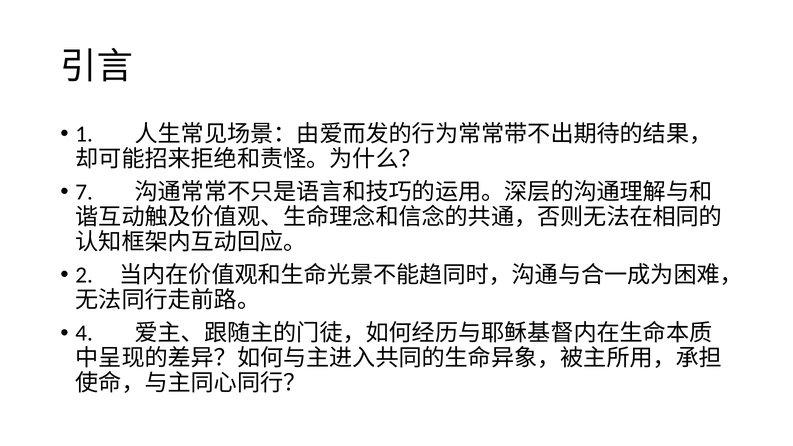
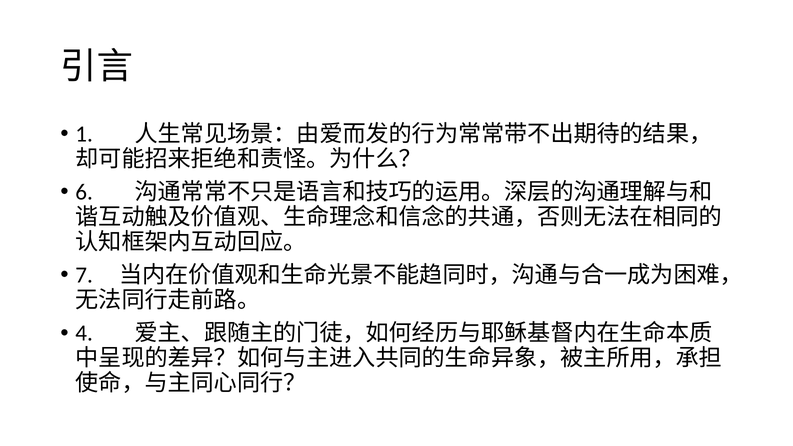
7: 7 -> 6
2: 2 -> 7
